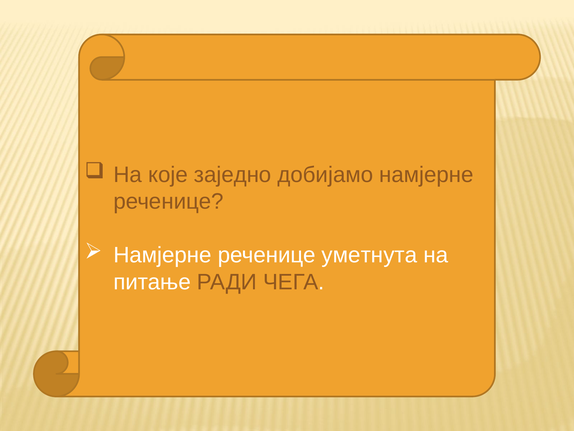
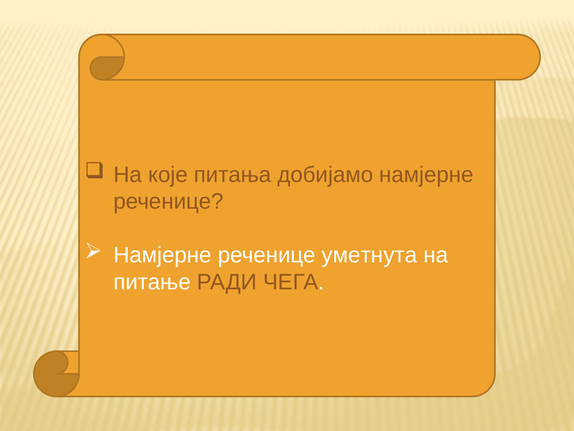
заједно: заједно -> питања
